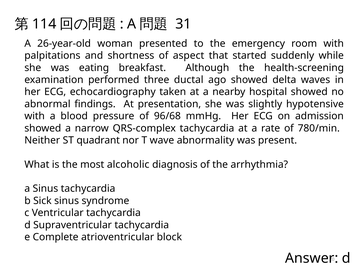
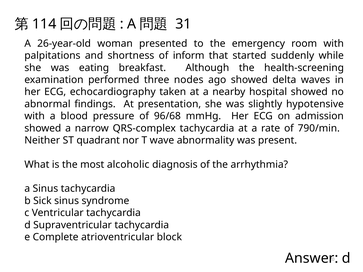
aspect: aspect -> inform
ductal: ductal -> nodes
780/min: 780/min -> 790/min
